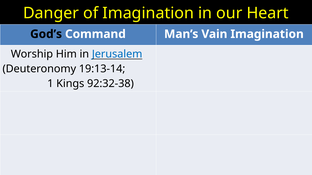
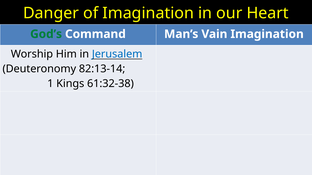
God’s colour: black -> green
19:13-14: 19:13-14 -> 82:13-14
92:32-38: 92:32-38 -> 61:32-38
